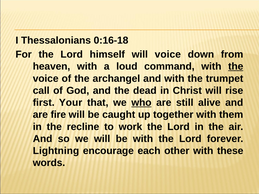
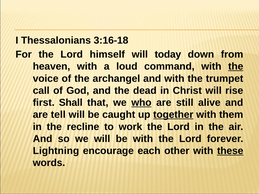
0:16-18: 0:16-18 -> 3:16-18
will voice: voice -> today
Your: Your -> Shall
fire: fire -> tell
together underline: none -> present
these underline: none -> present
